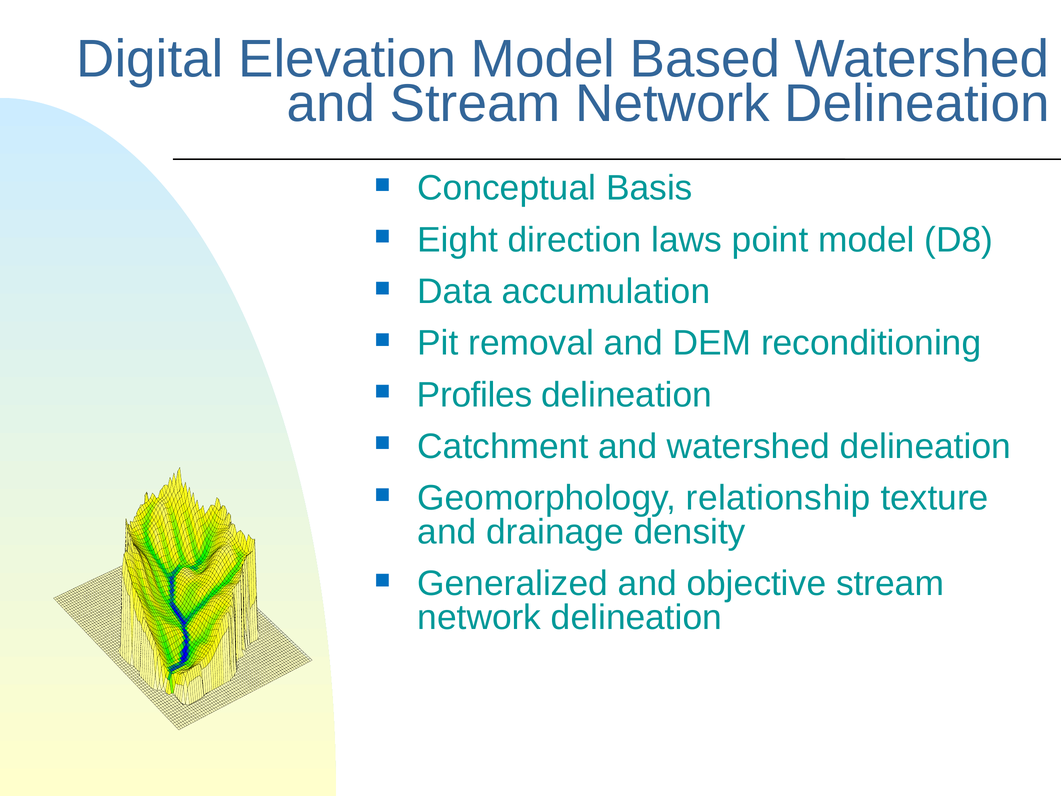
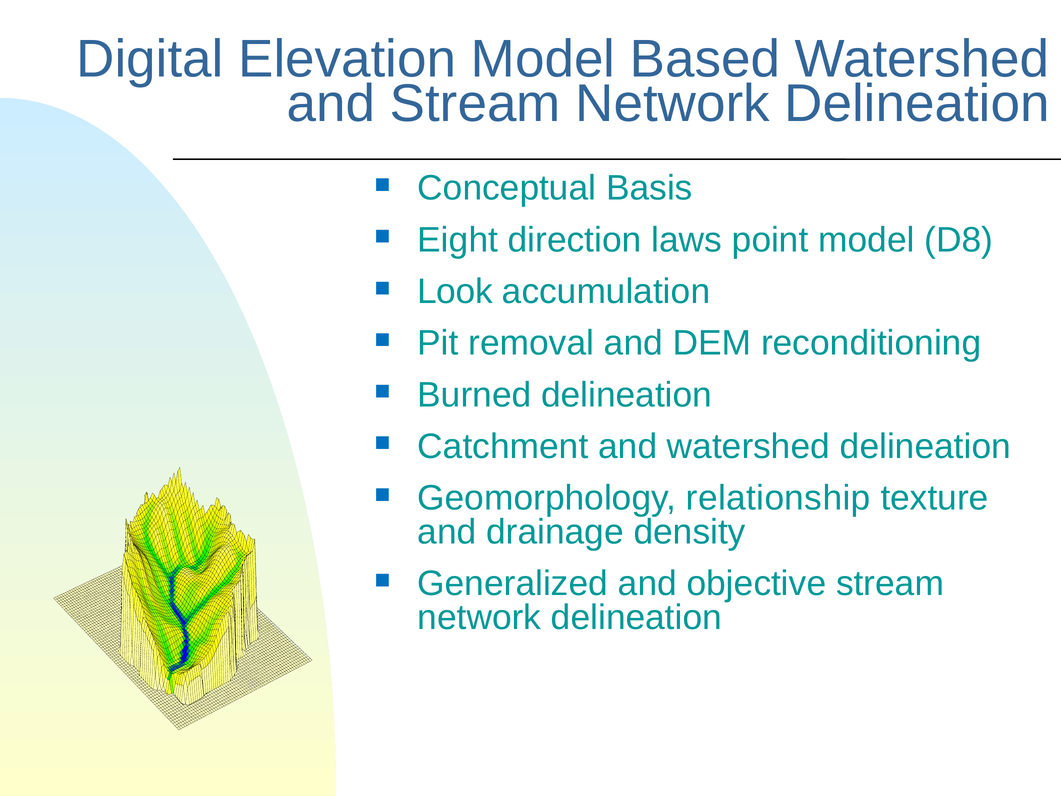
Data: Data -> Look
Profiles: Profiles -> Burned
